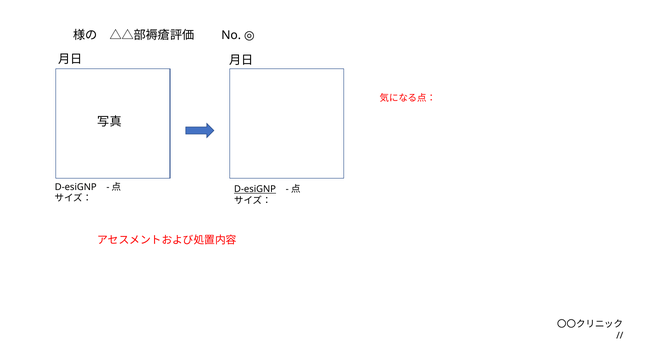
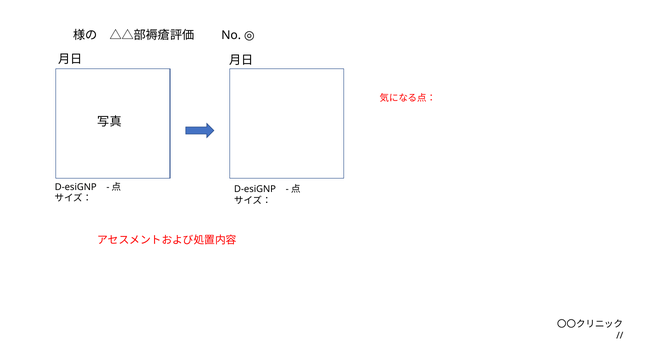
D-esiGNP at (255, 189) underline: present -> none
